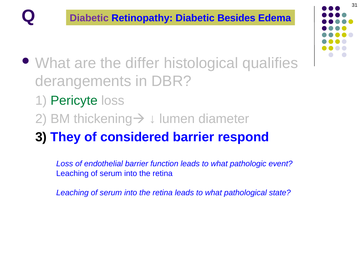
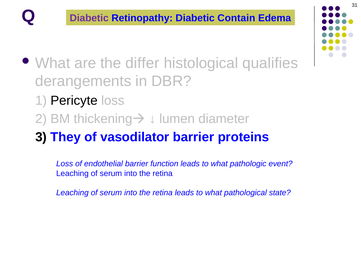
Besides: Besides -> Contain
Pericyte colour: green -> black
considered: considered -> vasodilator
respond: respond -> proteins
